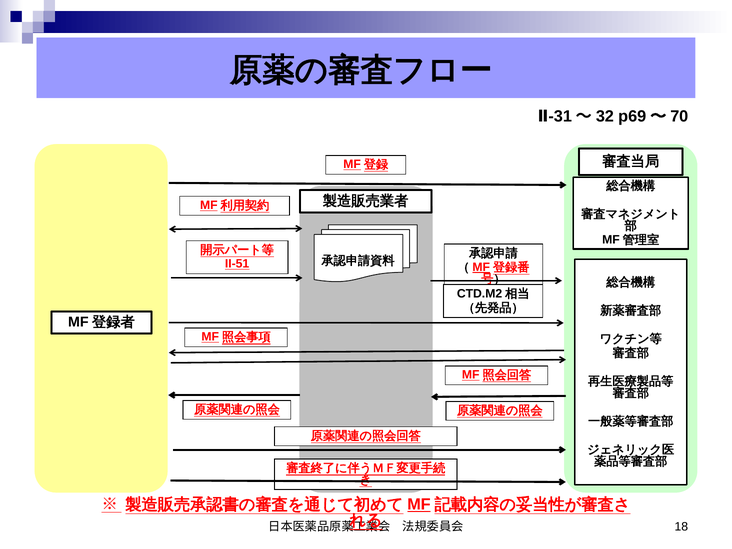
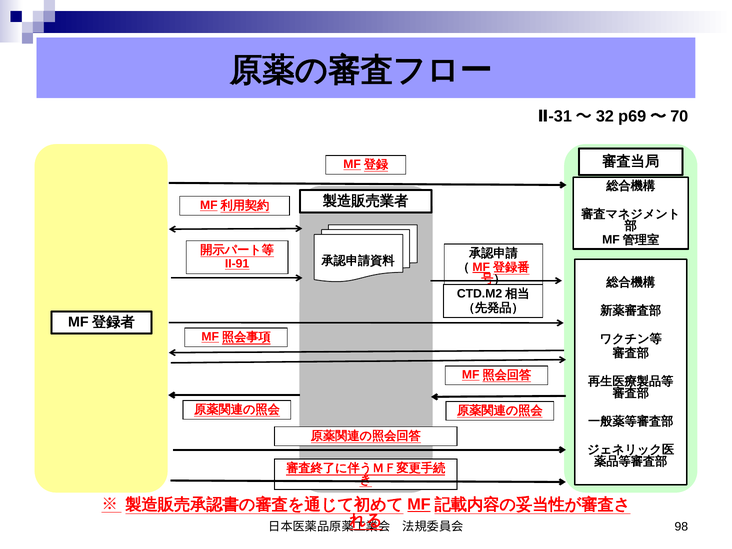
II-51: II-51 -> II-91
18: 18 -> 98
